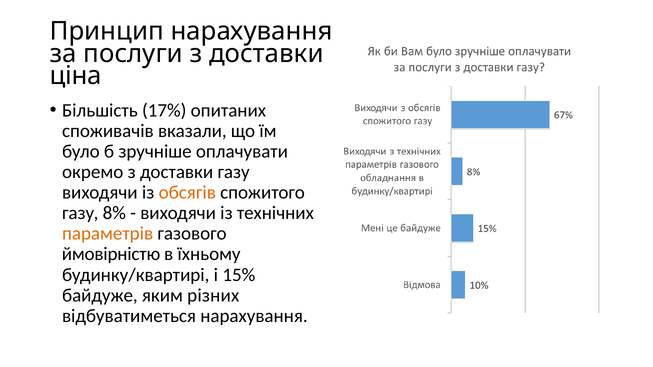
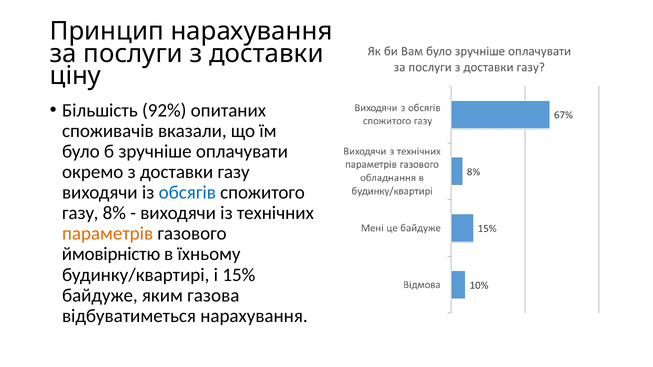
ціна: ціна -> ціну
17%: 17% -> 92%
обсягів colour: orange -> blue
різних: різних -> газова
